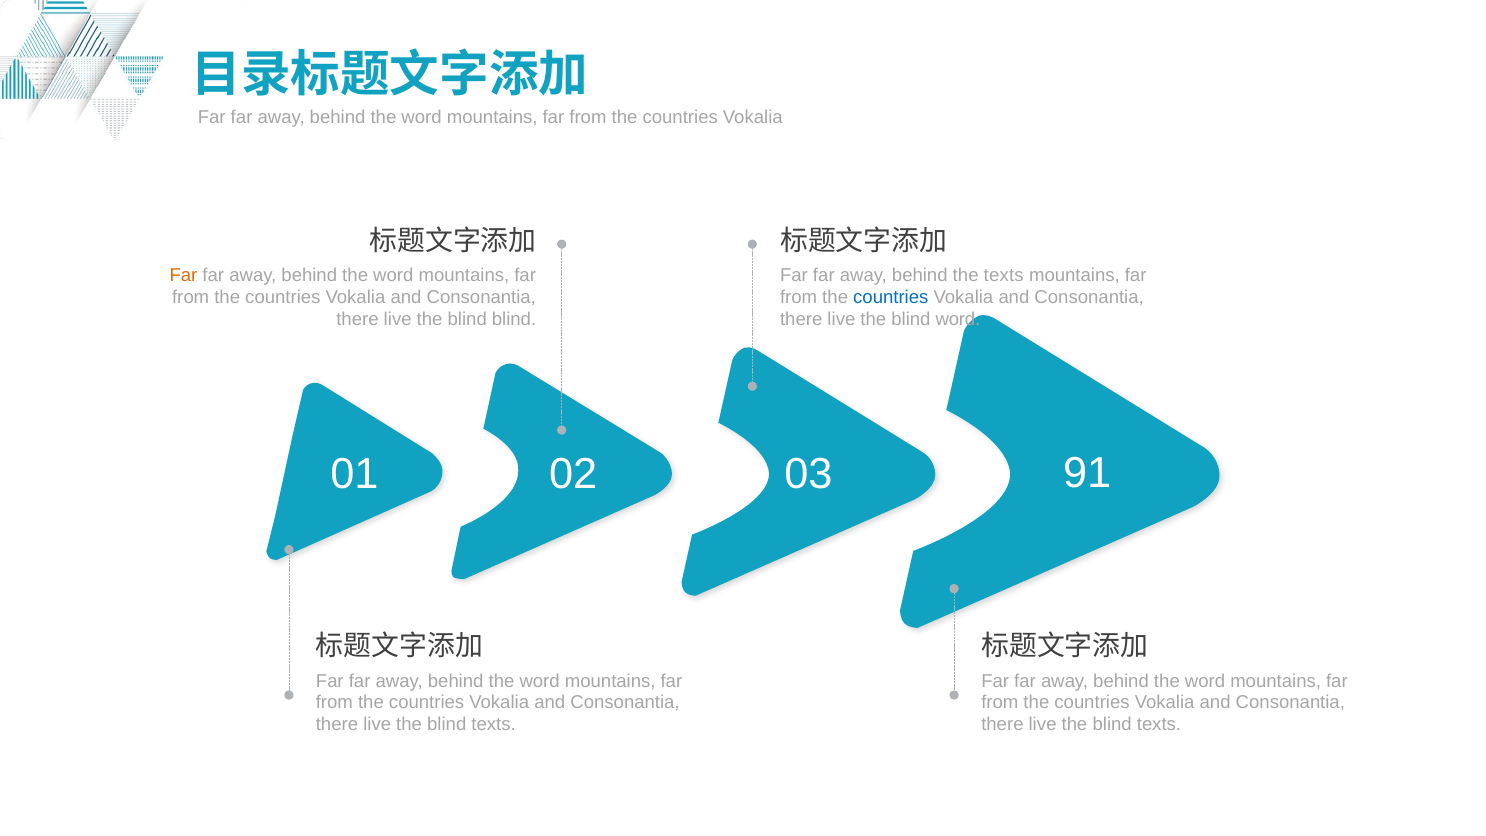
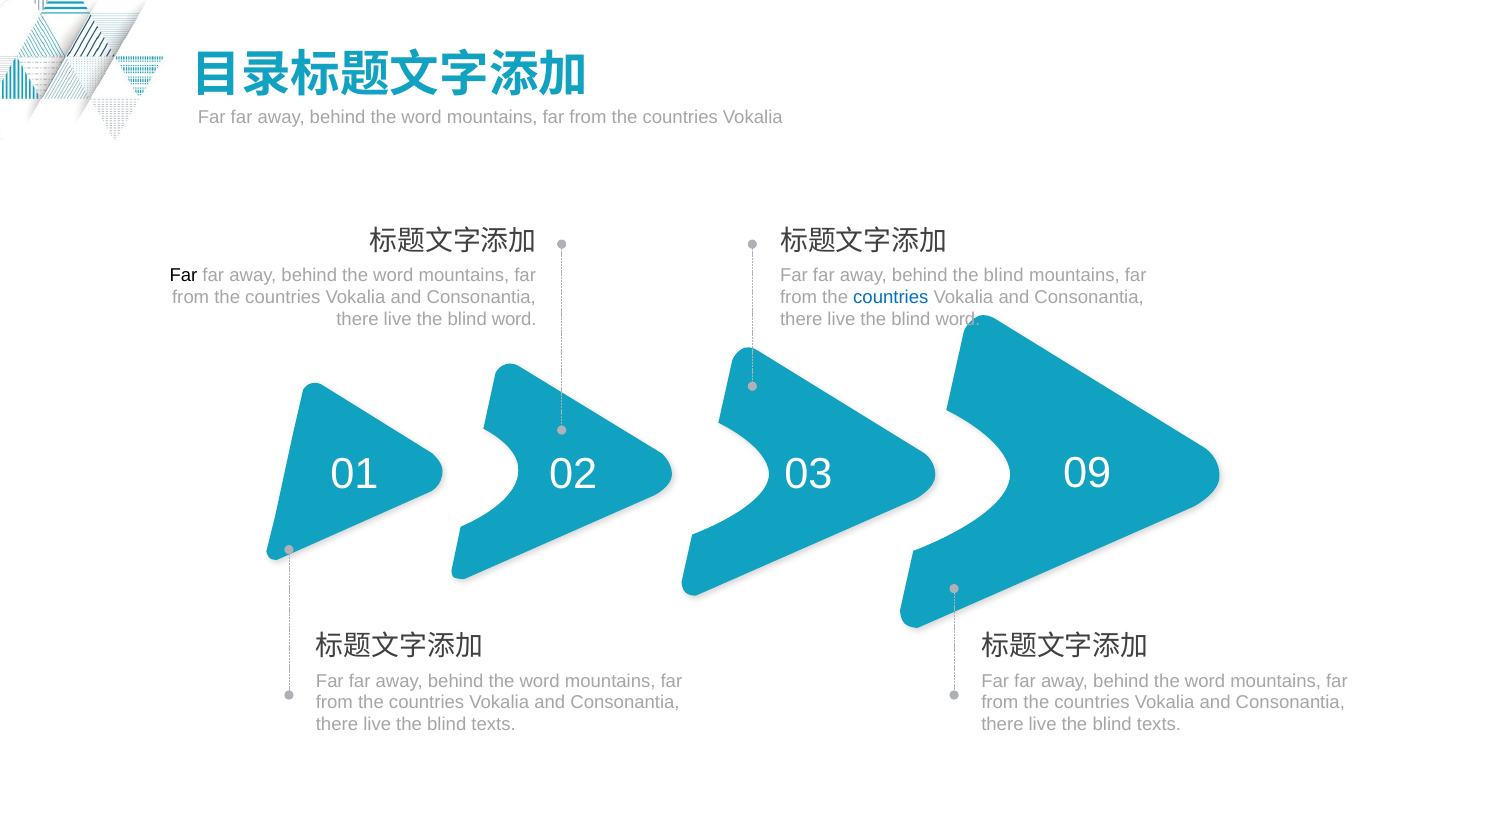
Far at (183, 276) colour: orange -> black
behind the texts: texts -> blind
blind at (514, 319): blind -> word
91: 91 -> 09
